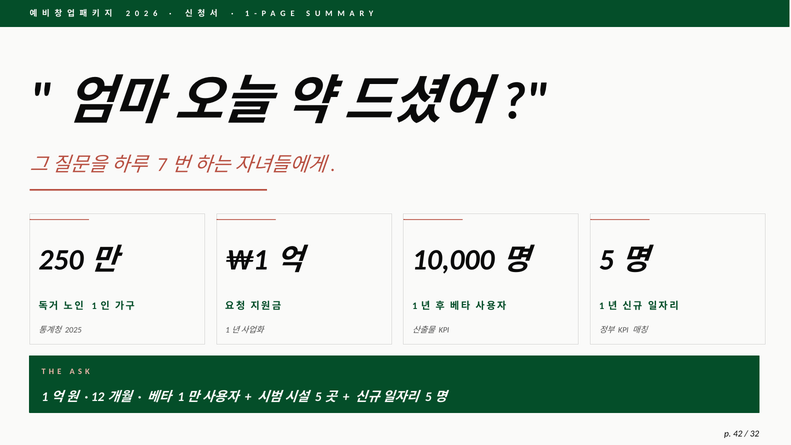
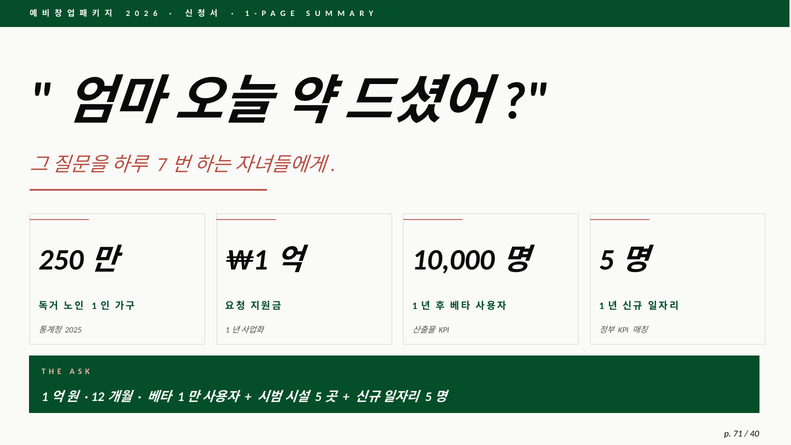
42: 42 -> 71
32: 32 -> 40
